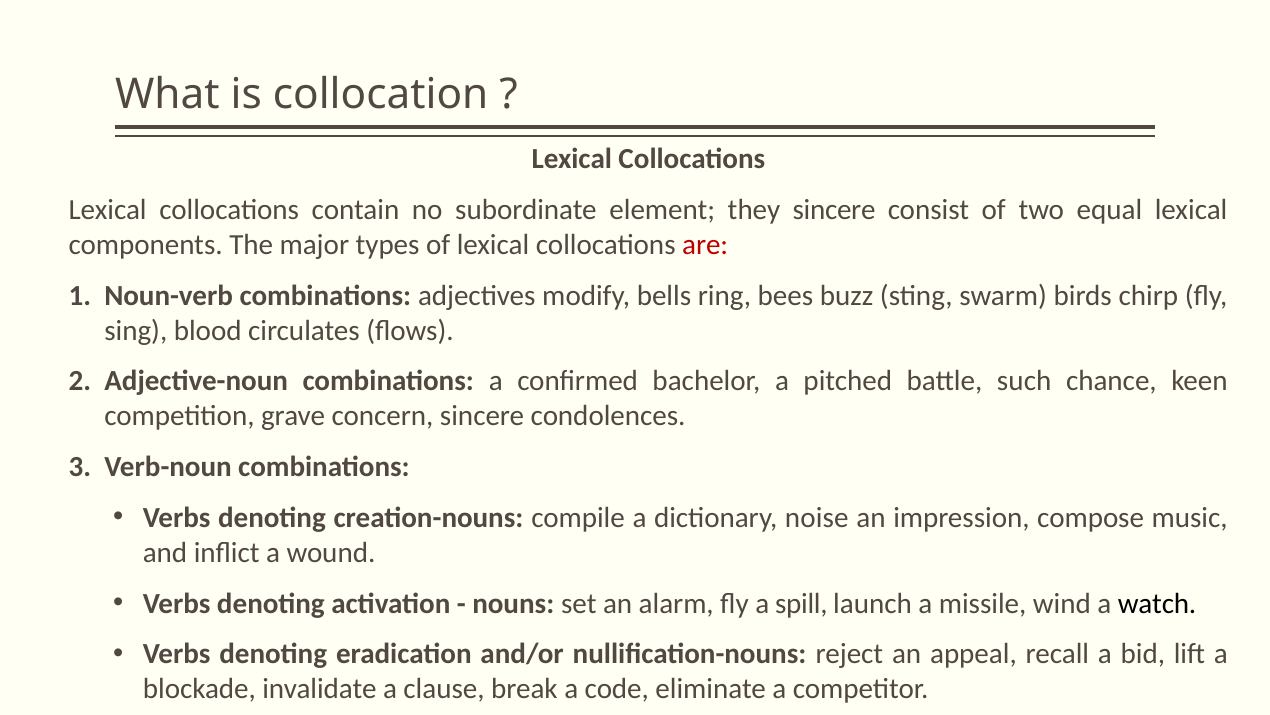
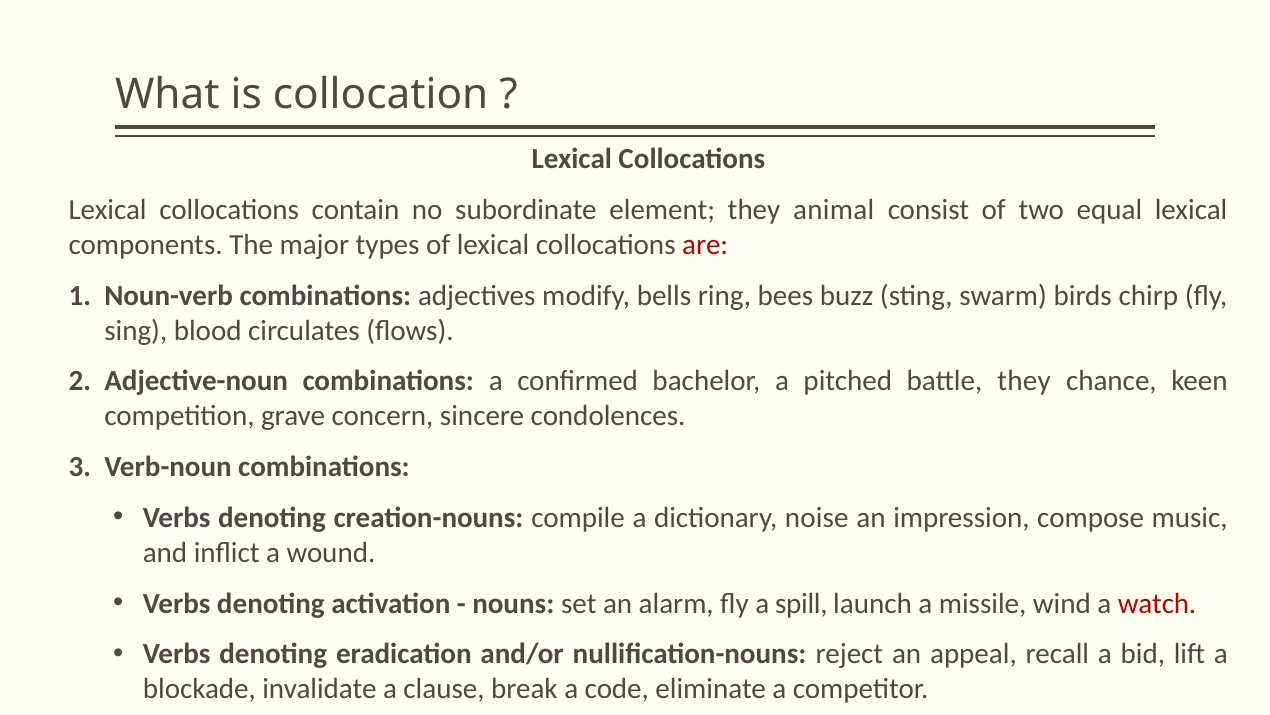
they sincere: sincere -> animal
battle such: such -> they
watch colour: black -> red
